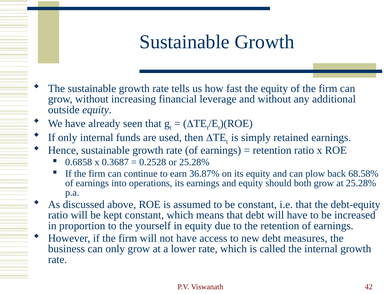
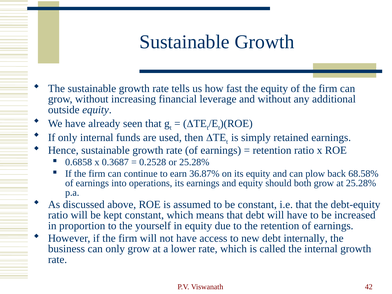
measures: measures -> internally
